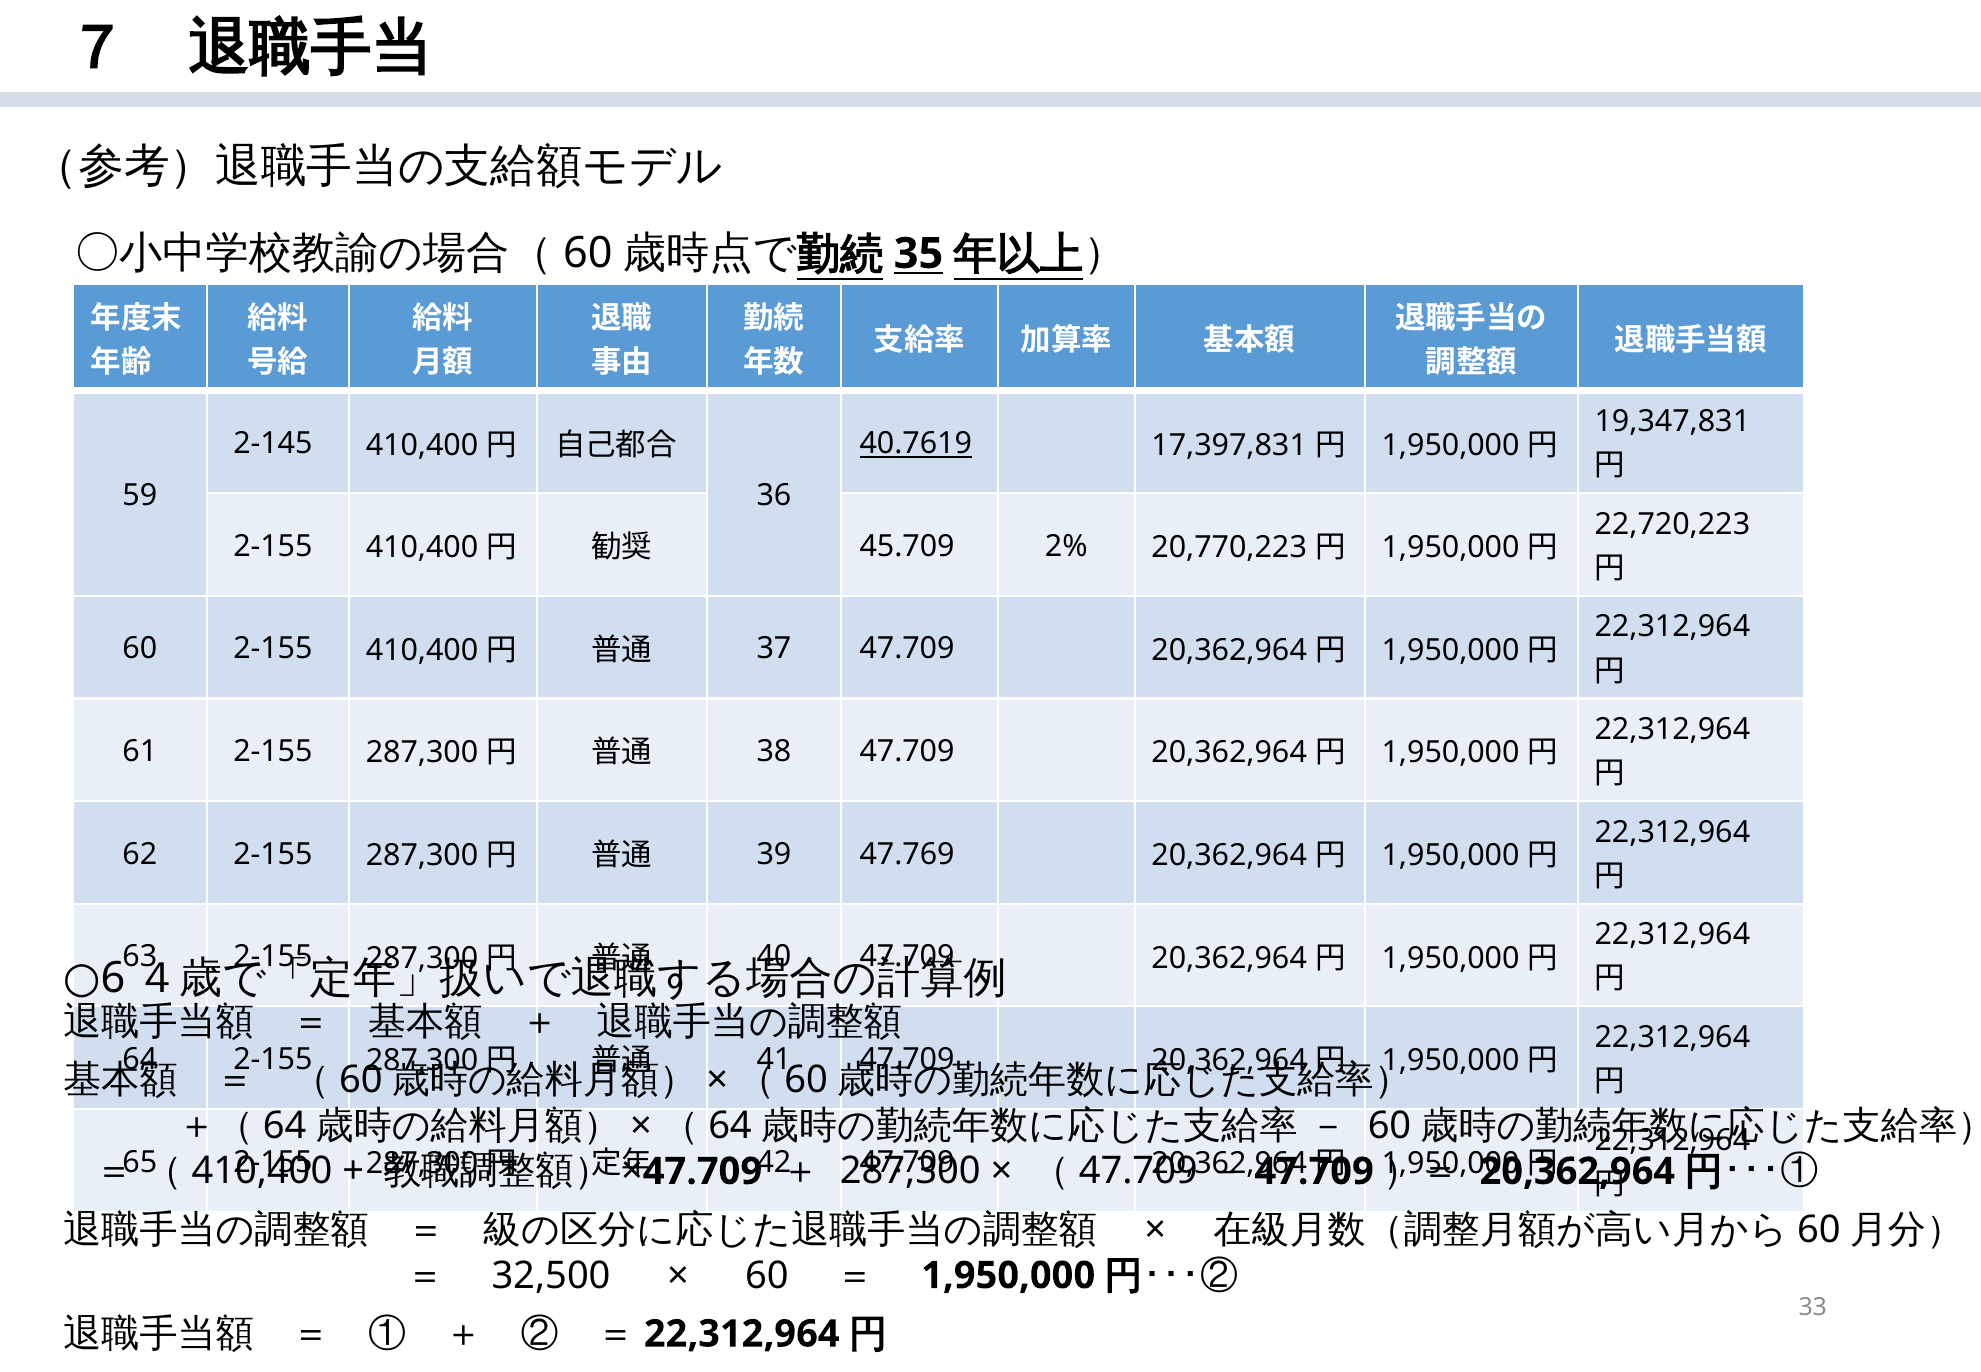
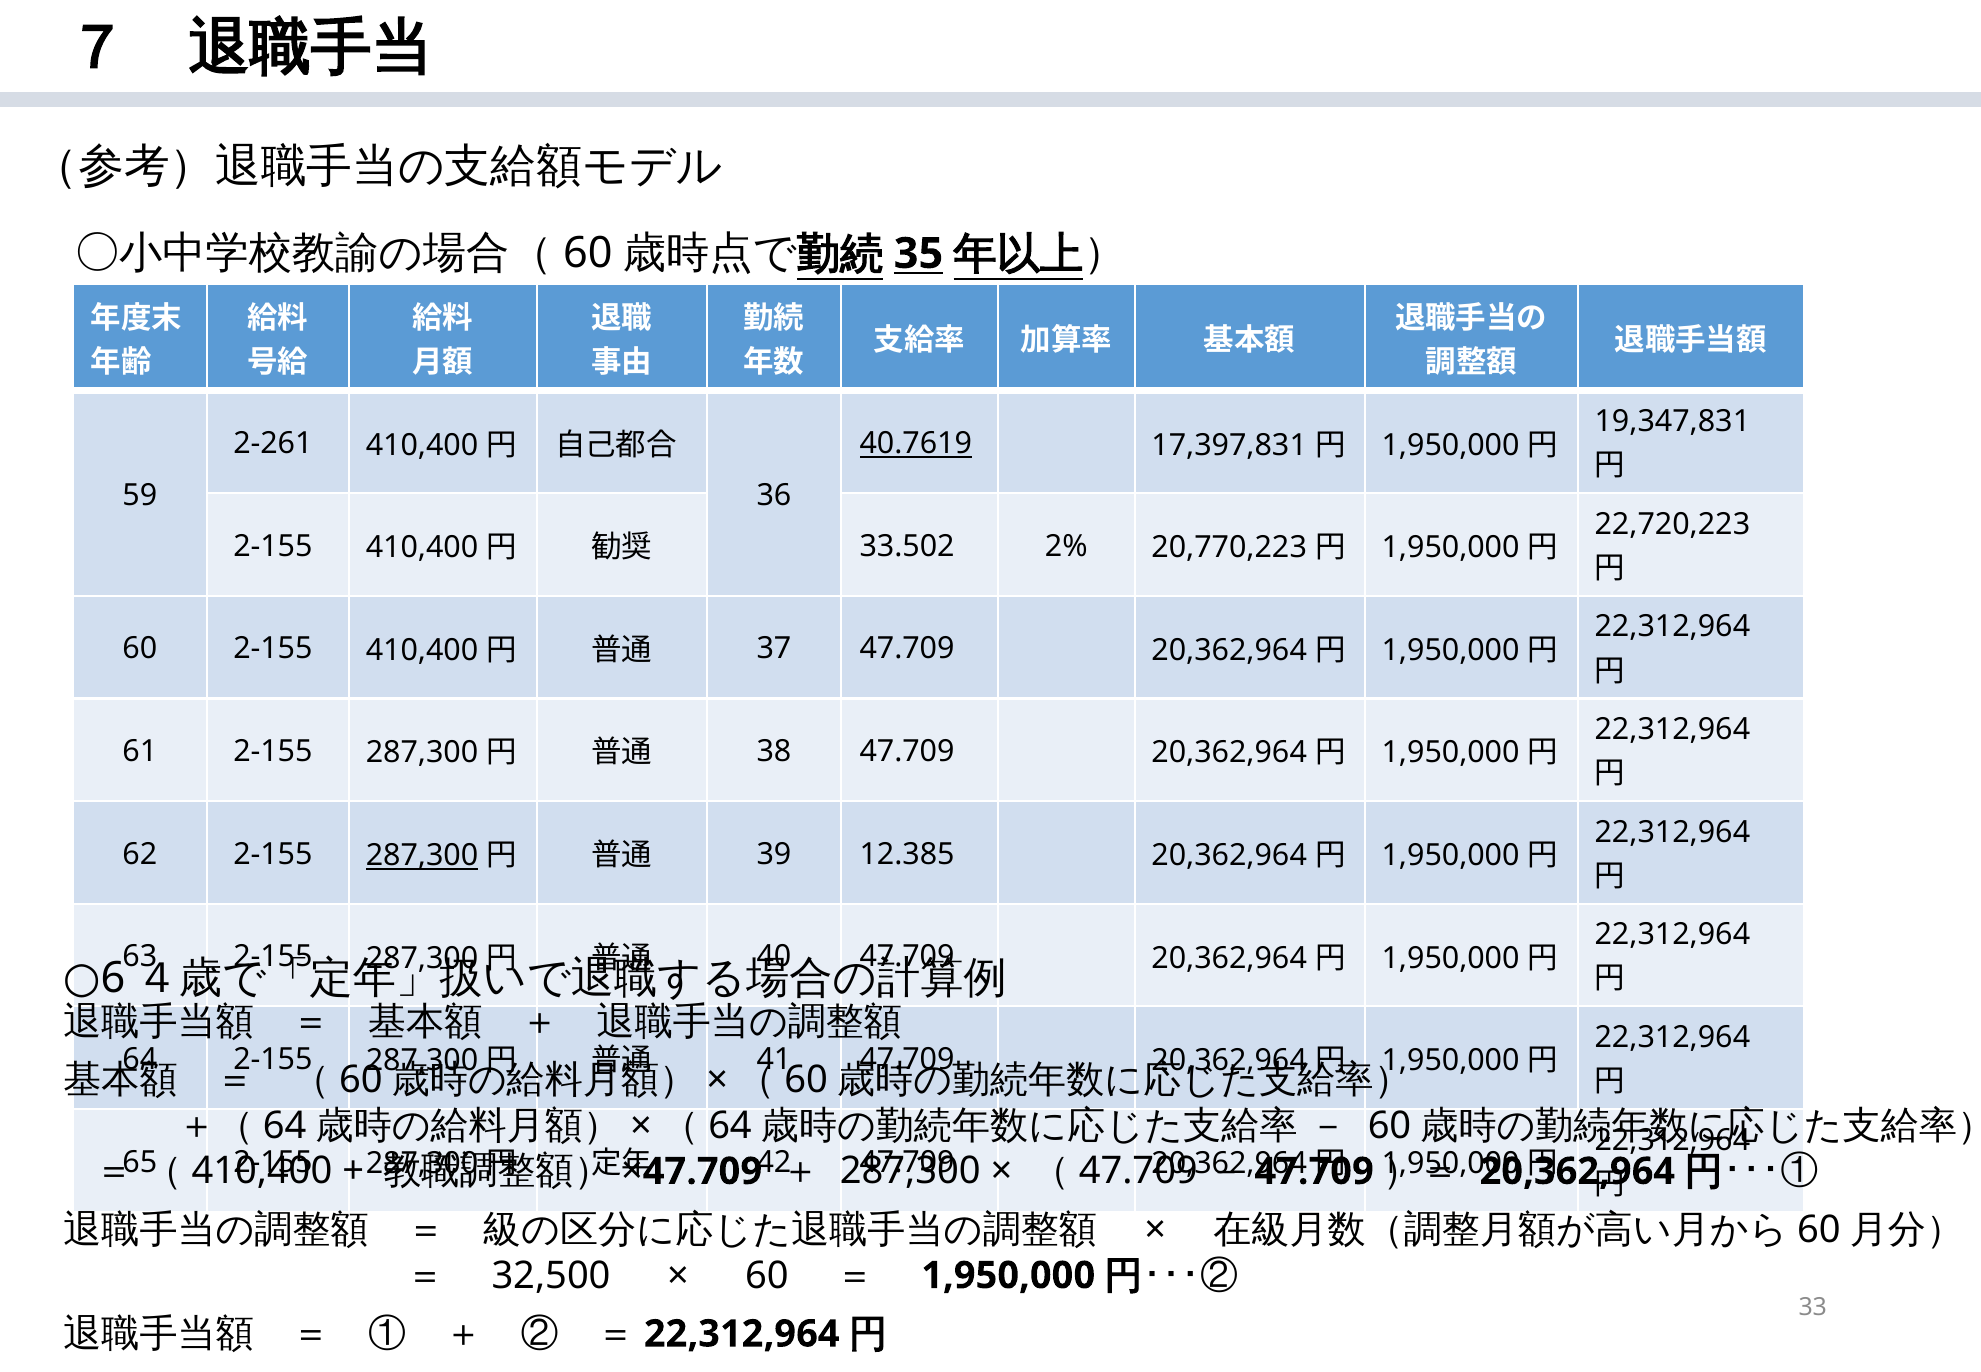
2-145: 2-145 -> 2-261
45.709: 45.709 -> 33.502
287,300 at (422, 855) underline: none -> present
47.769: 47.769 -> 12.385
